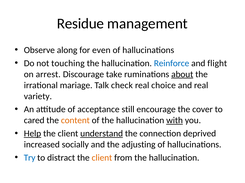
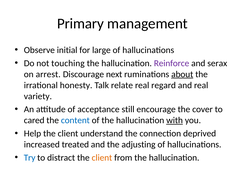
Residue: Residue -> Primary
along: along -> initial
even: even -> large
Reinforce colour: blue -> purple
flight: flight -> serax
take: take -> next
mariage: mariage -> honesty
check: check -> relate
choice: choice -> regard
content colour: orange -> blue
Help underline: present -> none
understand underline: present -> none
socially: socially -> treated
